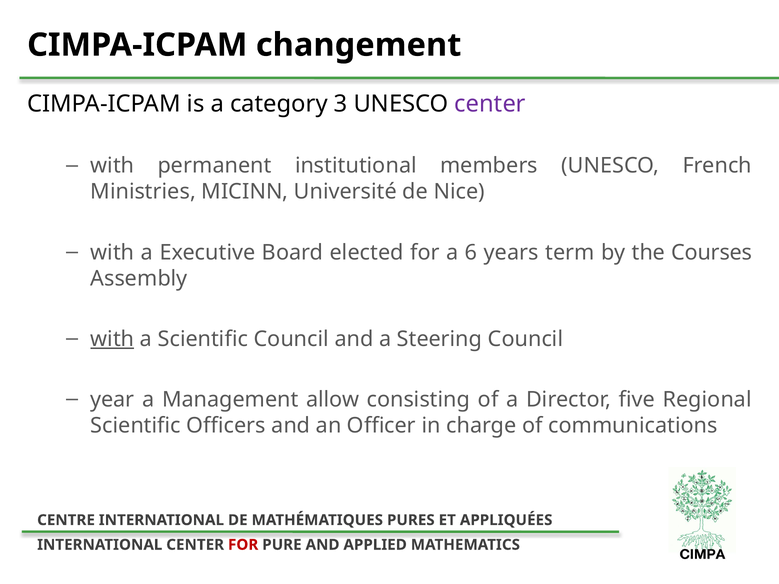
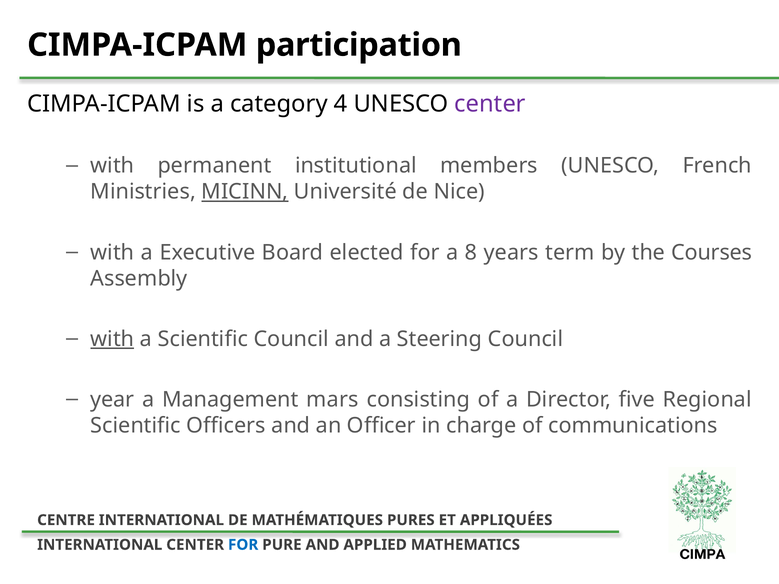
changement: changement -> participation
3: 3 -> 4
MICINN underline: none -> present
6: 6 -> 8
allow: allow -> mars
FOR at (243, 545) colour: red -> blue
